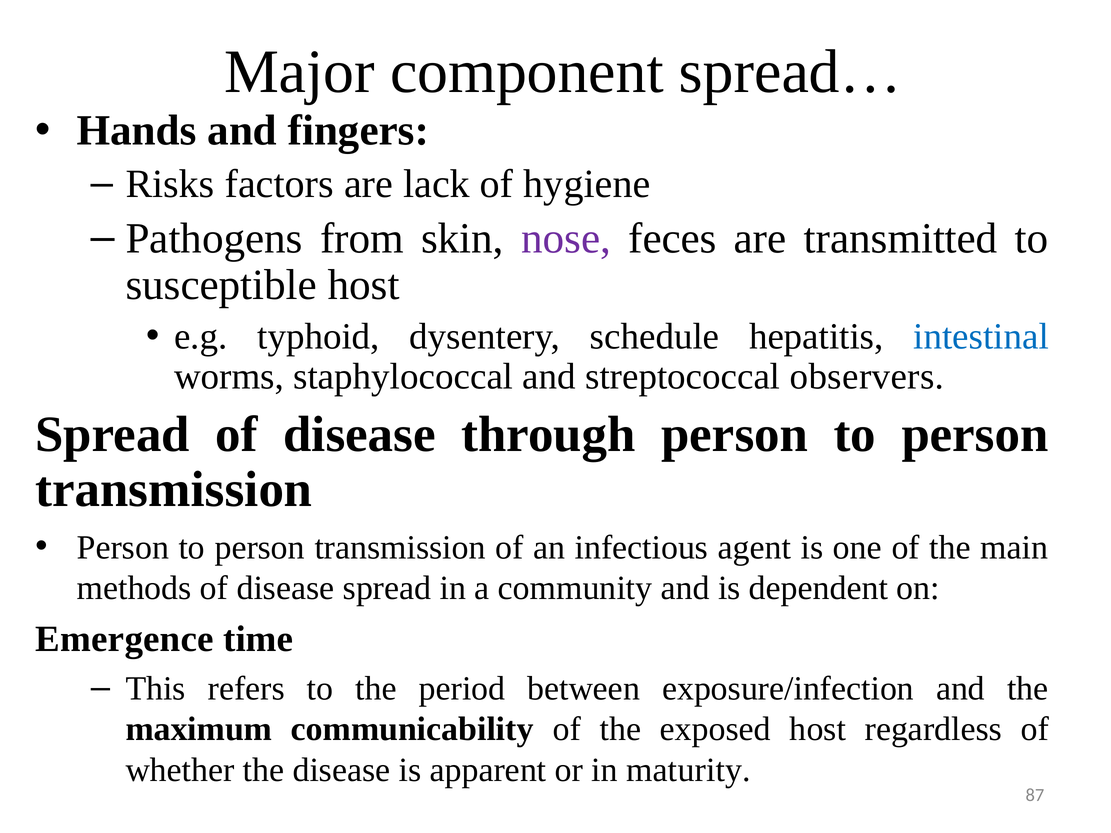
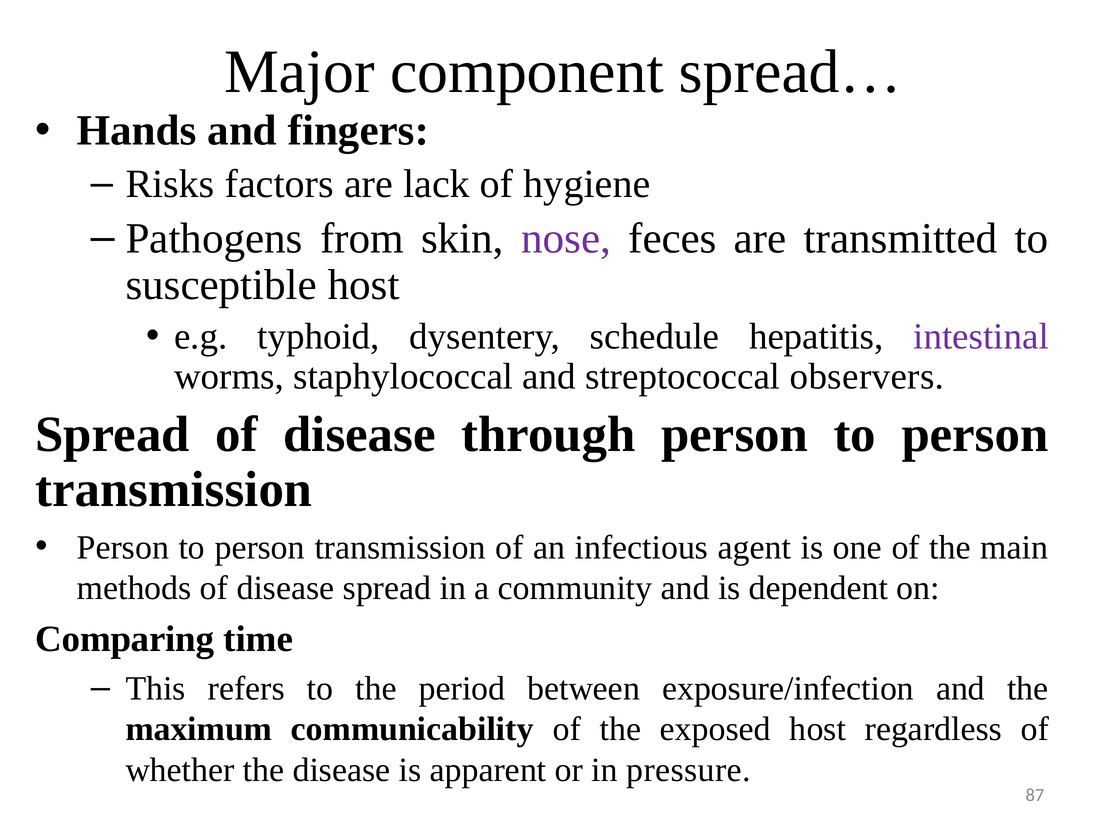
intestinal colour: blue -> purple
Emergence: Emergence -> Comparing
maturity: maturity -> pressure
